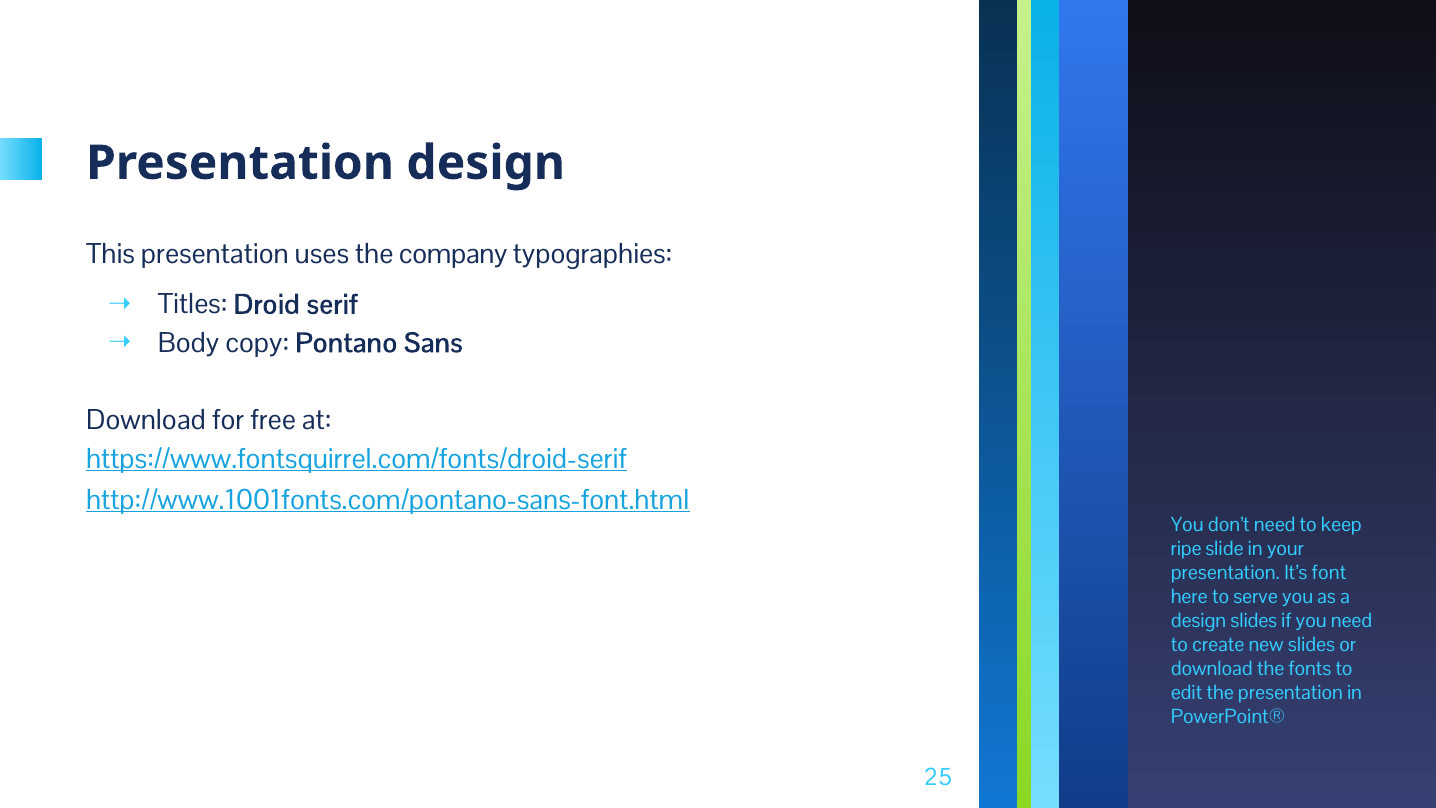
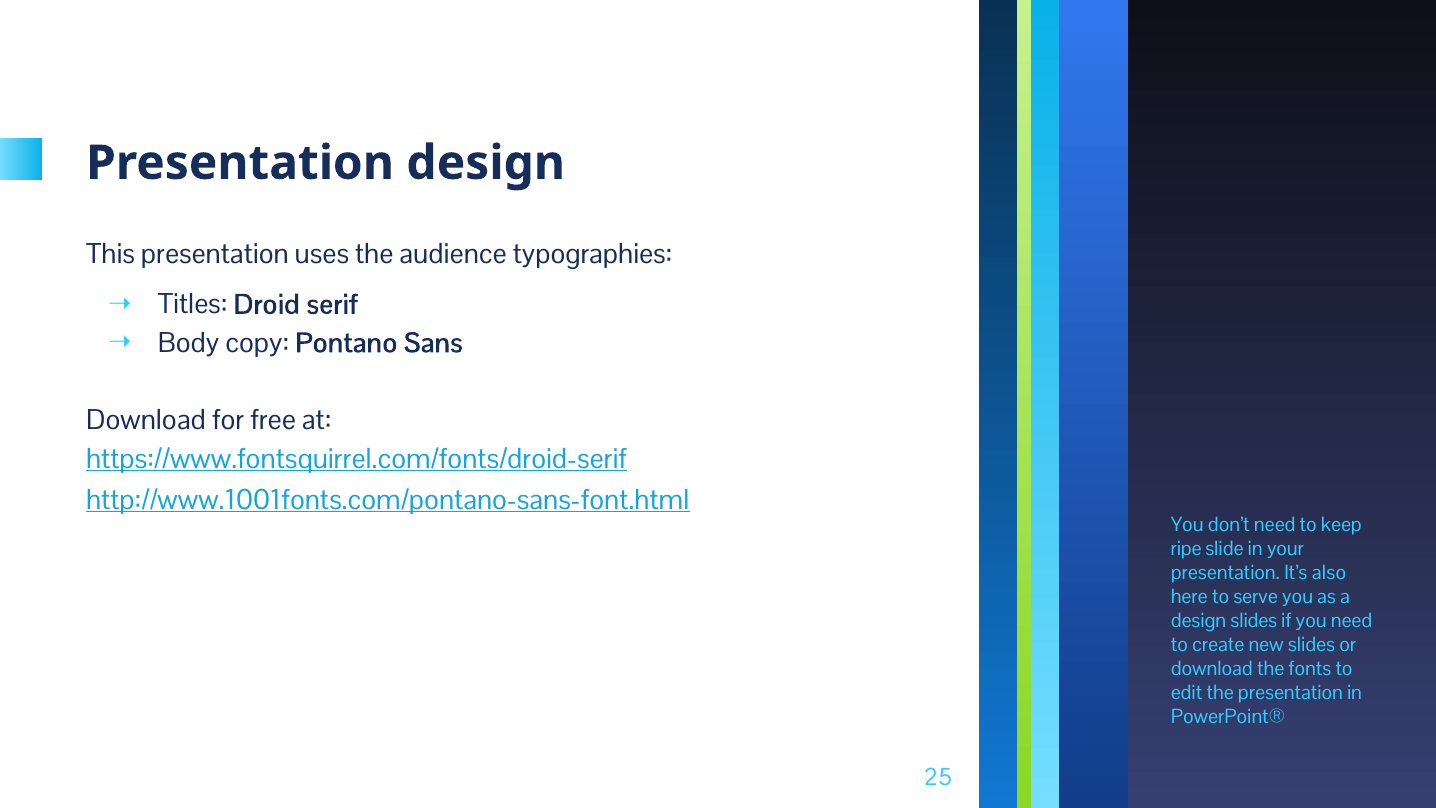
company: company -> audience
font: font -> also
